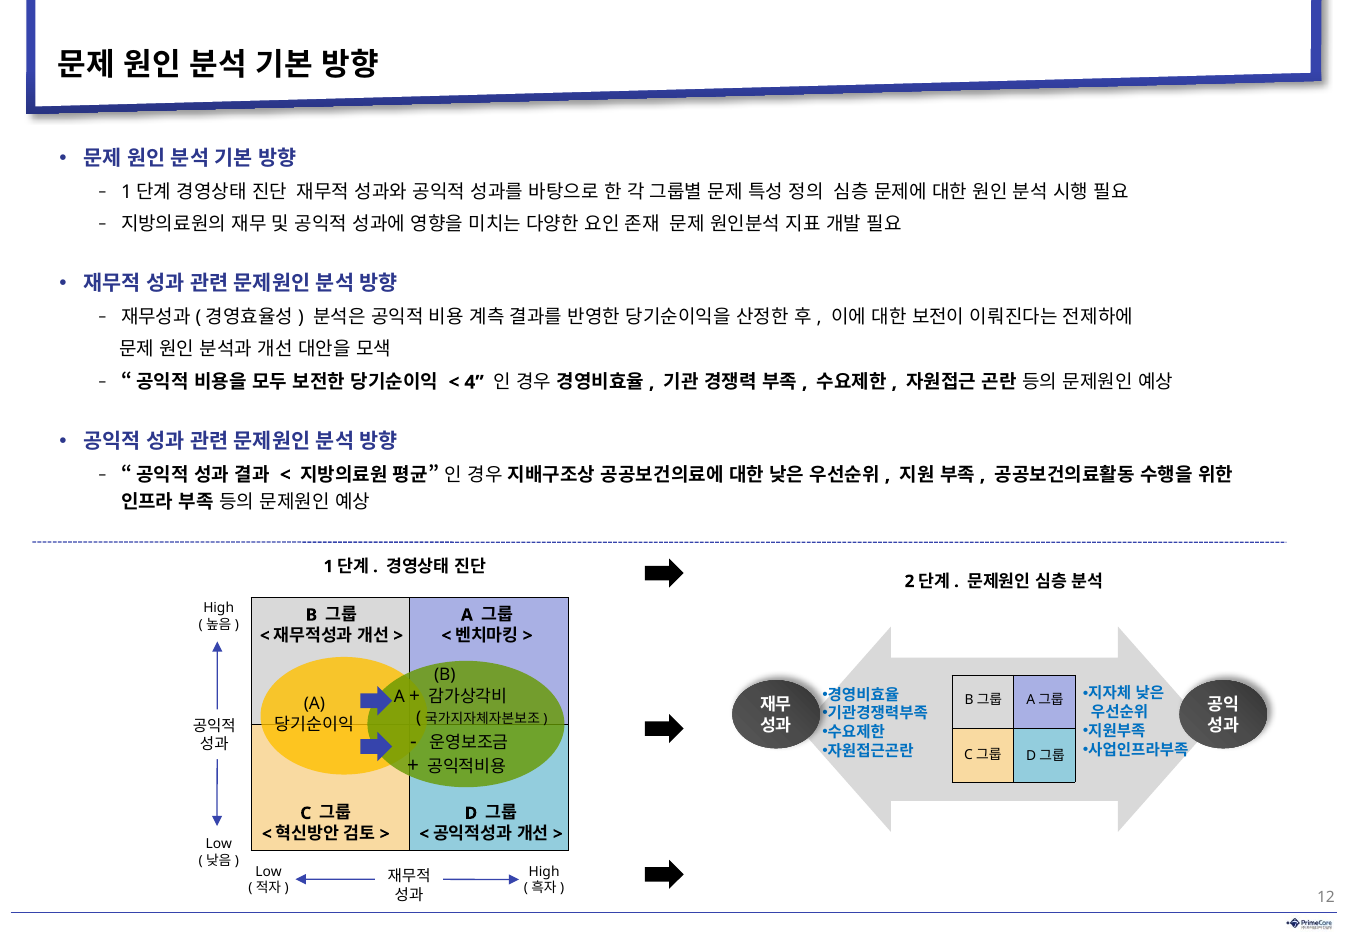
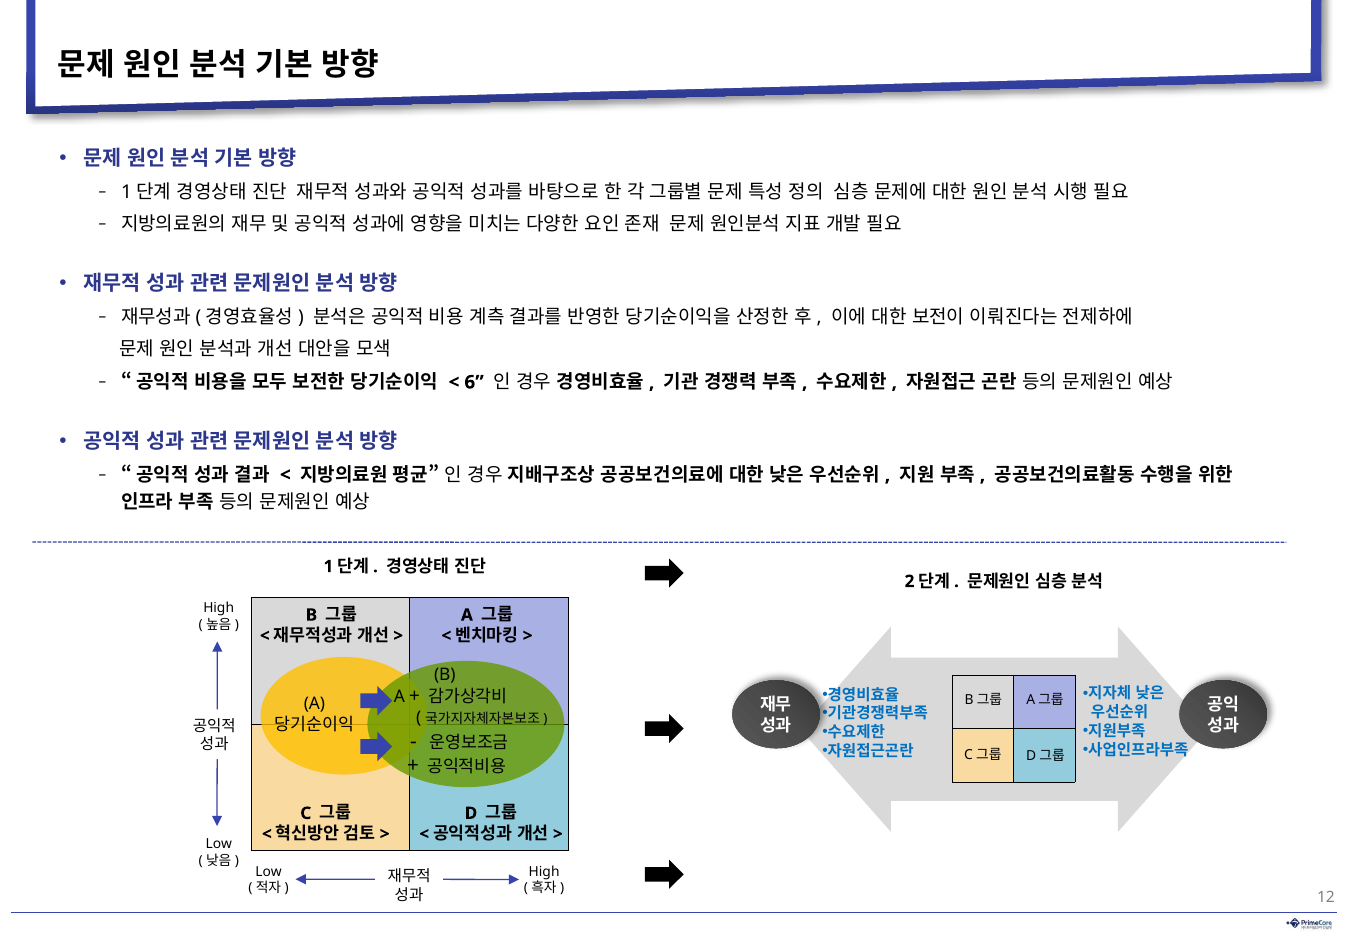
4: 4 -> 6
